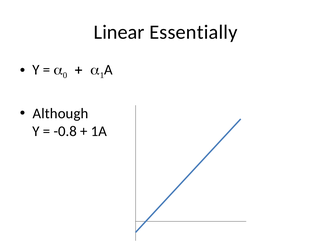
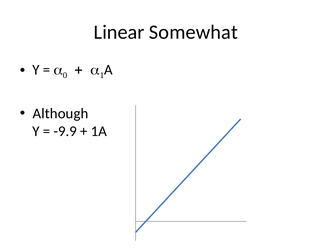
Essentially: Essentially -> Somewhat
-0.8: -0.8 -> -9.9
